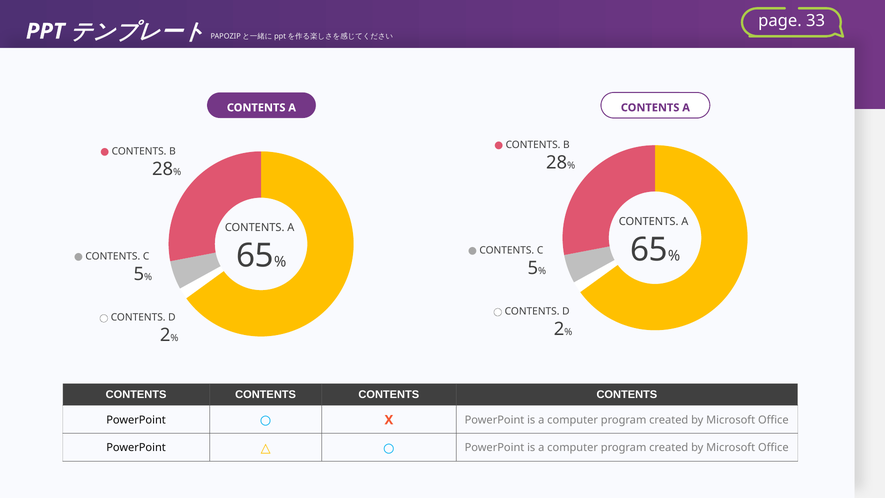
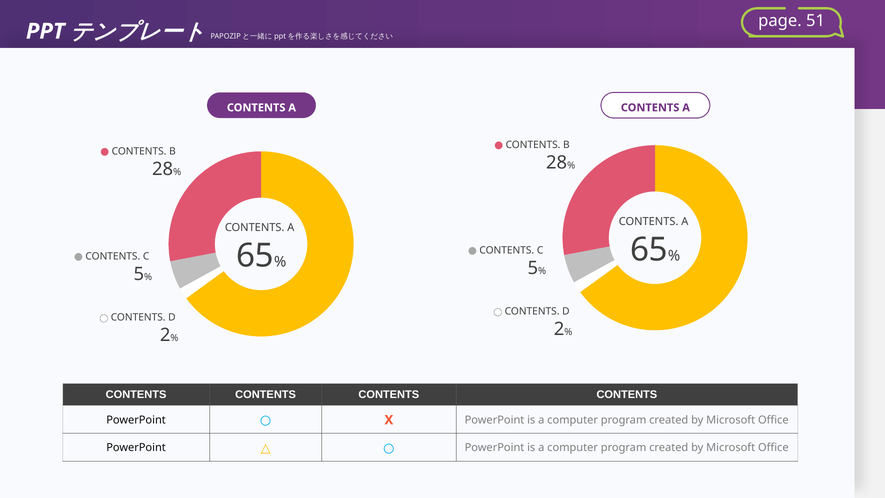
33: 33 -> 51
